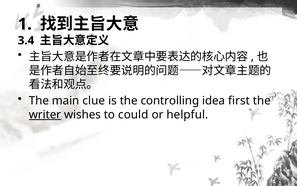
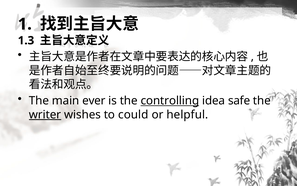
3.4: 3.4 -> 1.3
clue: clue -> ever
controlling underline: none -> present
first: first -> safe
